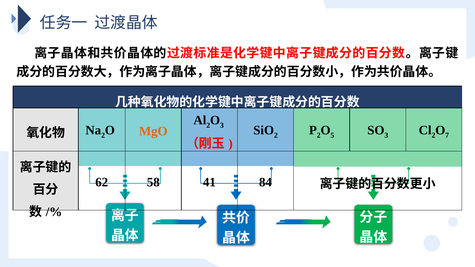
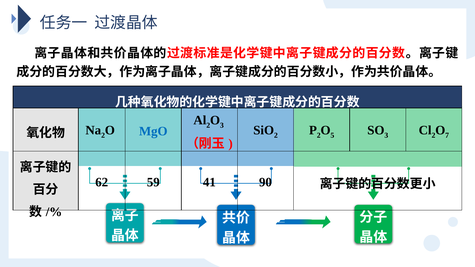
MgO colour: orange -> blue
58: 58 -> 59
84: 84 -> 90
